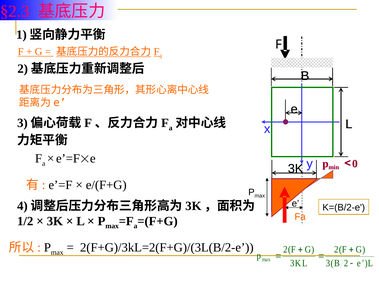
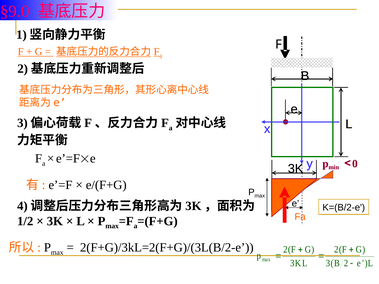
§2.3: §2.3 -> §9.0
